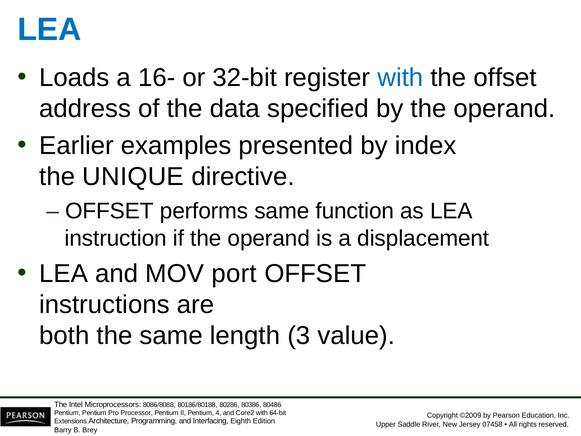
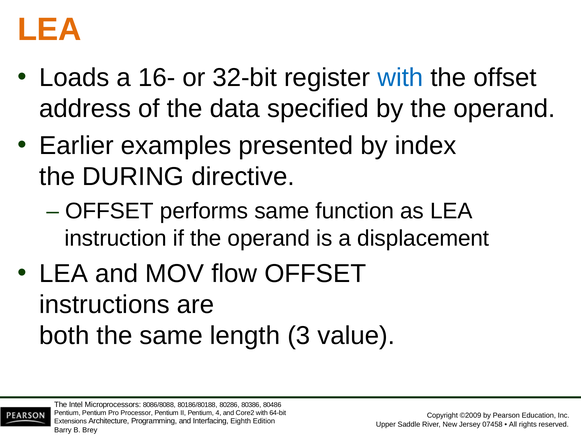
LEA at (49, 29) colour: blue -> orange
UNIQUE: UNIQUE -> DURING
port: port -> flow
